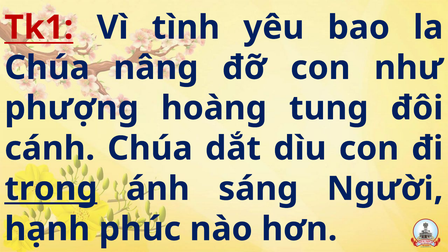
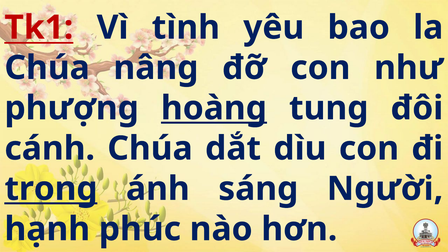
hoàng underline: none -> present
